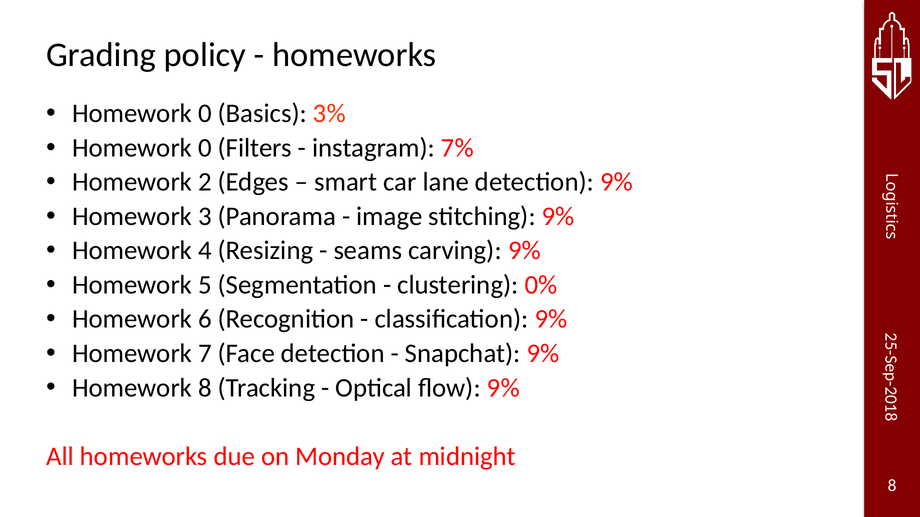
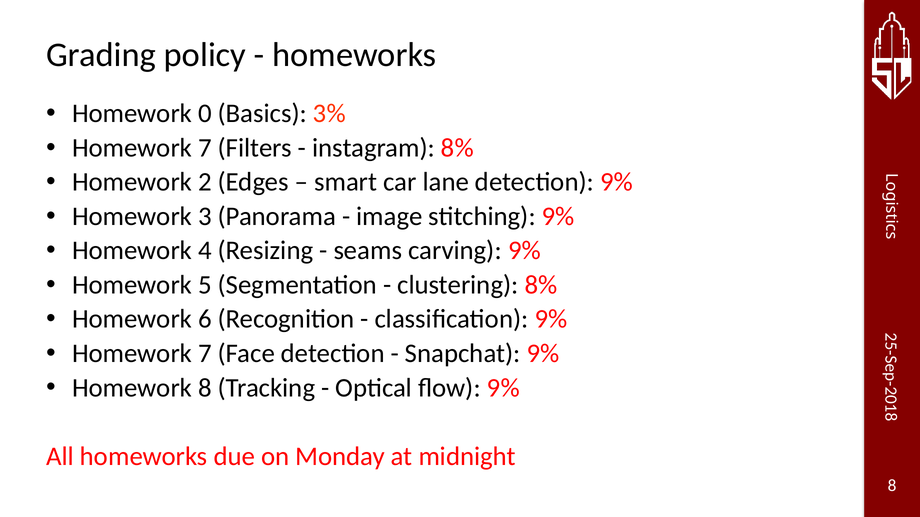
0 at (205, 148): 0 -> 7
instagram 7%: 7% -> 8%
clustering 0%: 0% -> 8%
